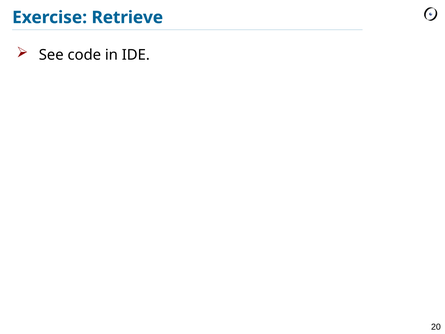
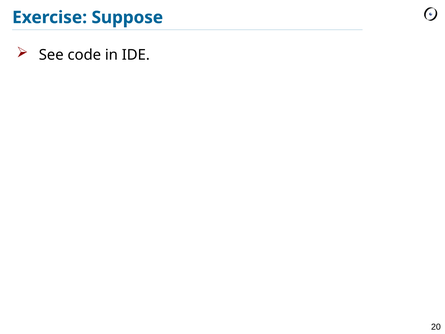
Retrieve: Retrieve -> Suppose
